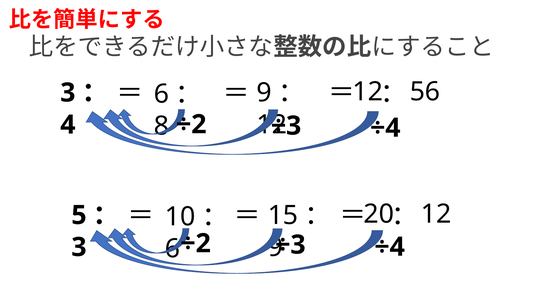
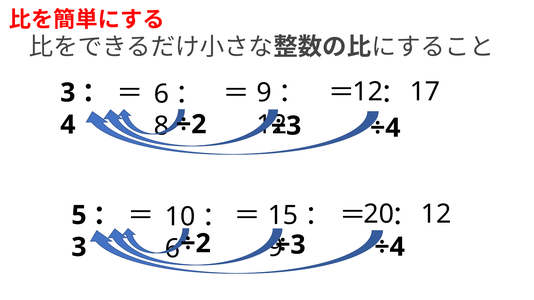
56: 56 -> 17
